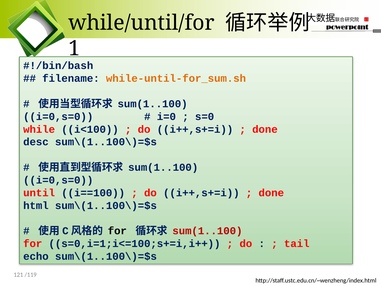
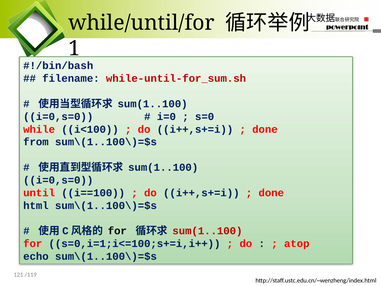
while-until-for_sum.sh colour: orange -> red
desc: desc -> from
tail: tail -> atop
